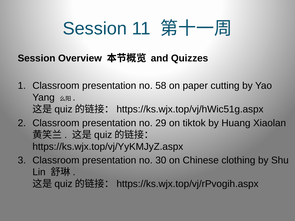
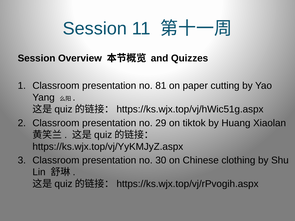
58: 58 -> 81
